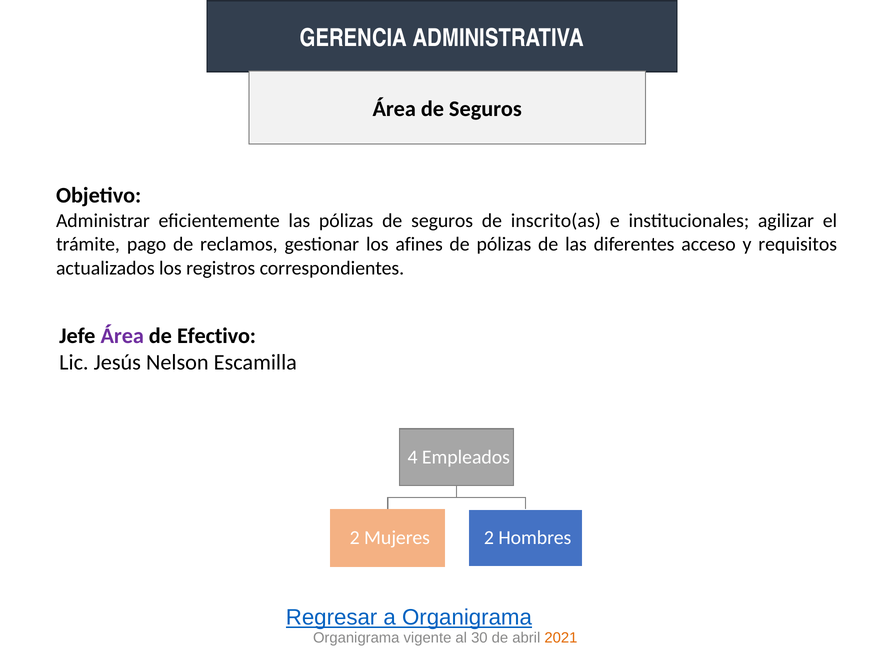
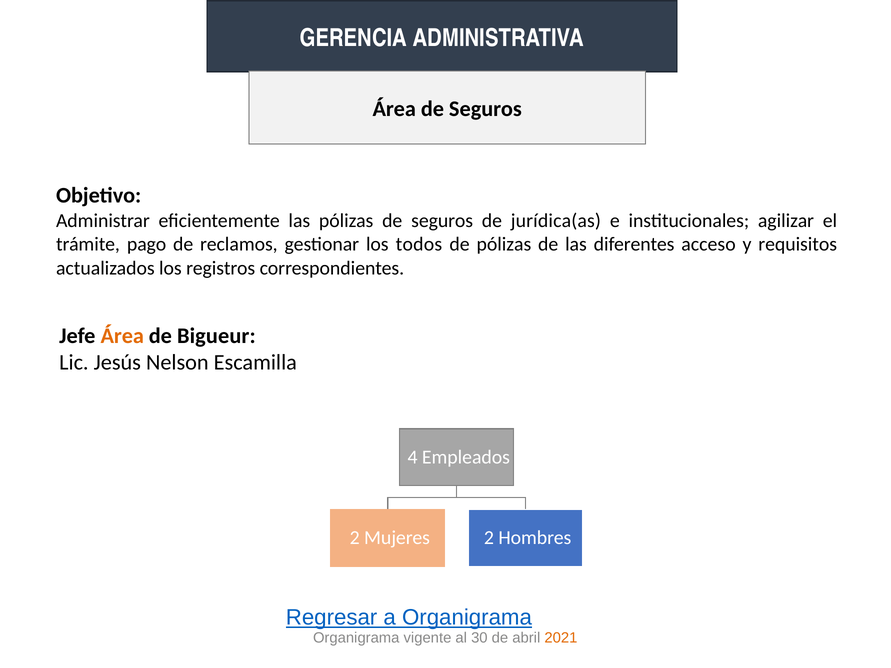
inscrito(as: inscrito(as -> jurídica(as
afines: afines -> todos
Área at (122, 336) colour: purple -> orange
Efectivo: Efectivo -> Bigueur
